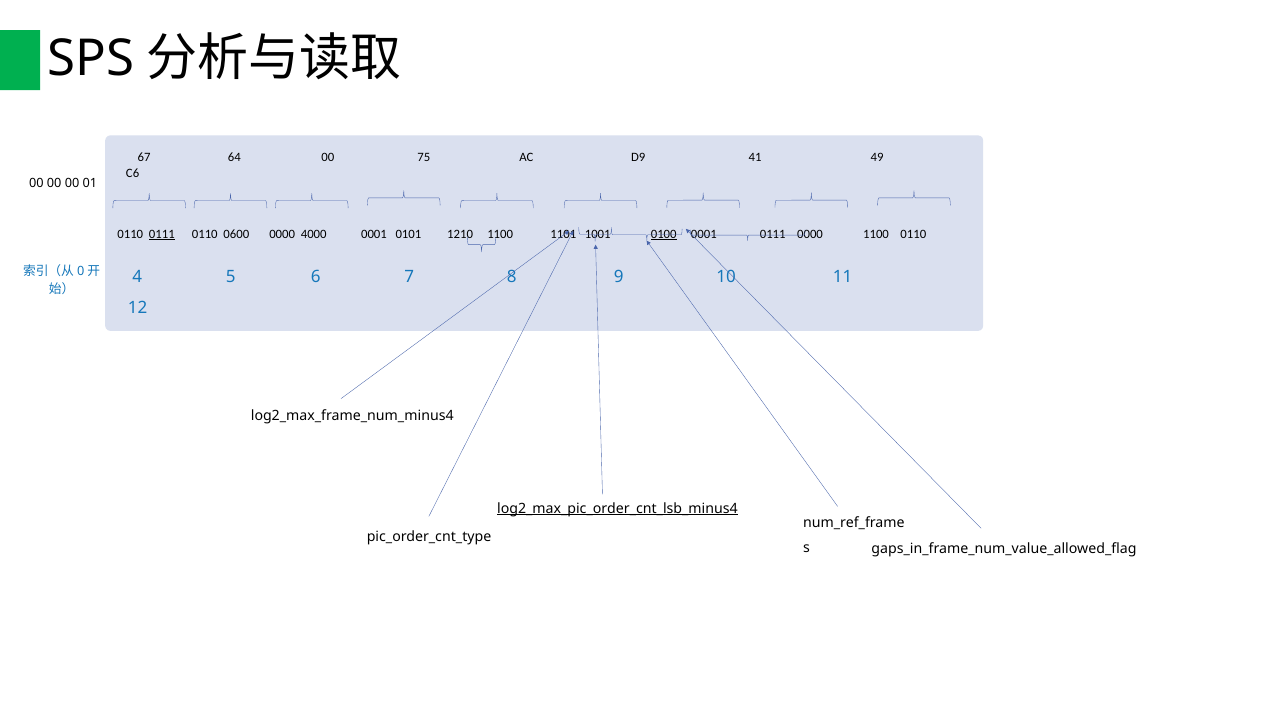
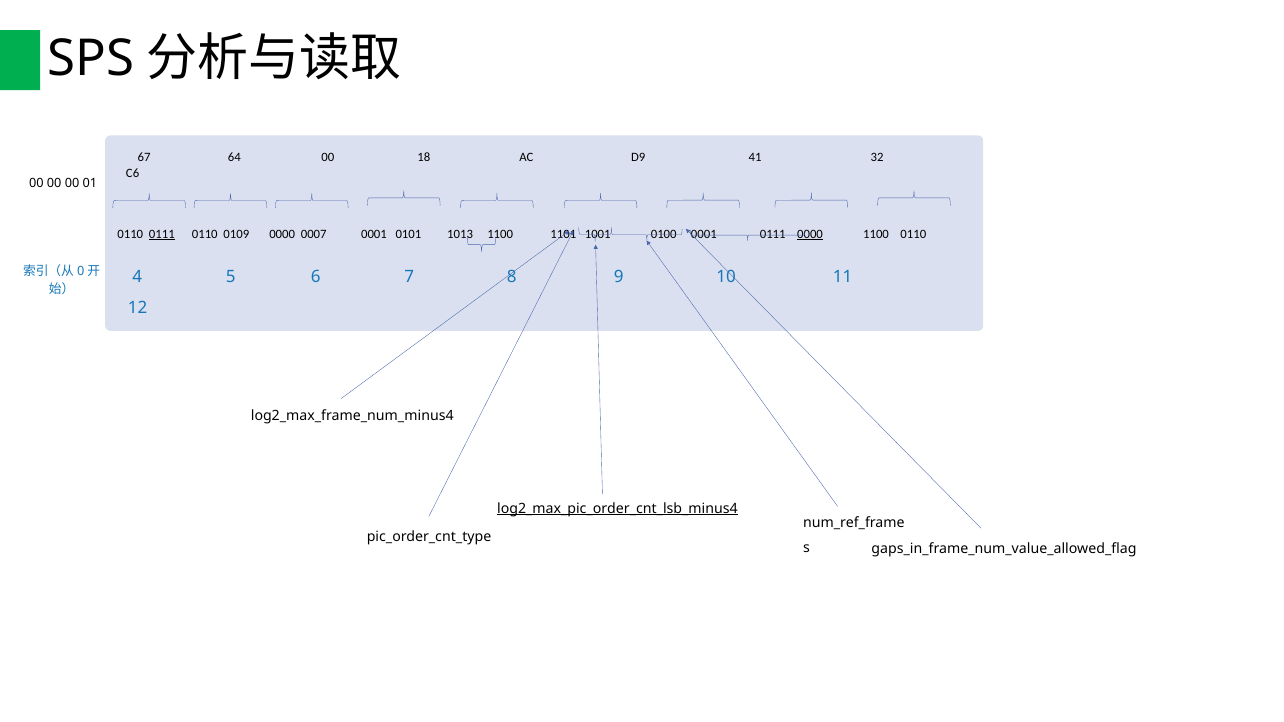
75: 75 -> 18
49: 49 -> 32
0600: 0600 -> 0109
4000: 4000 -> 0007
1210: 1210 -> 1013
0100 underline: present -> none
0000 at (810, 234) underline: none -> present
